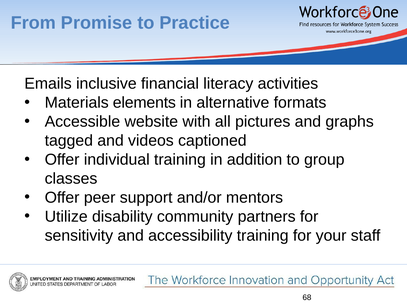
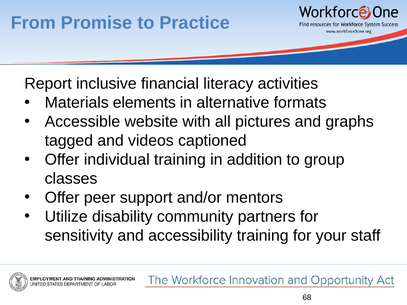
Emails: Emails -> Report
